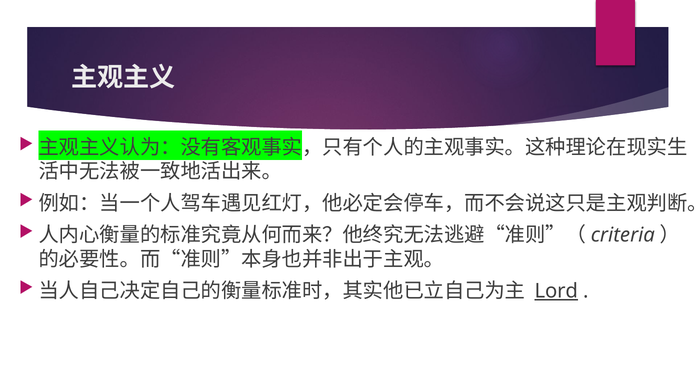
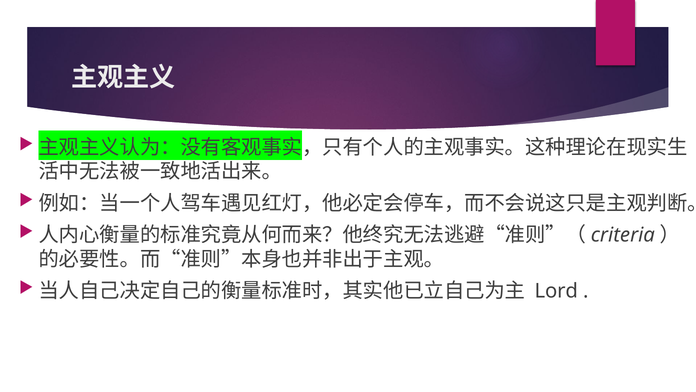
Lord underline: present -> none
